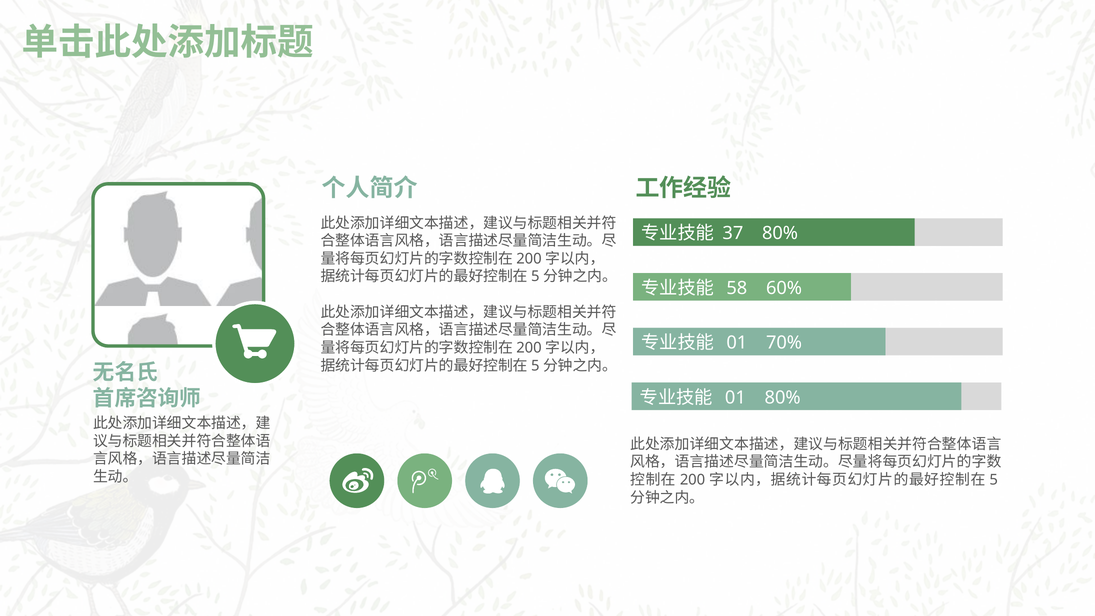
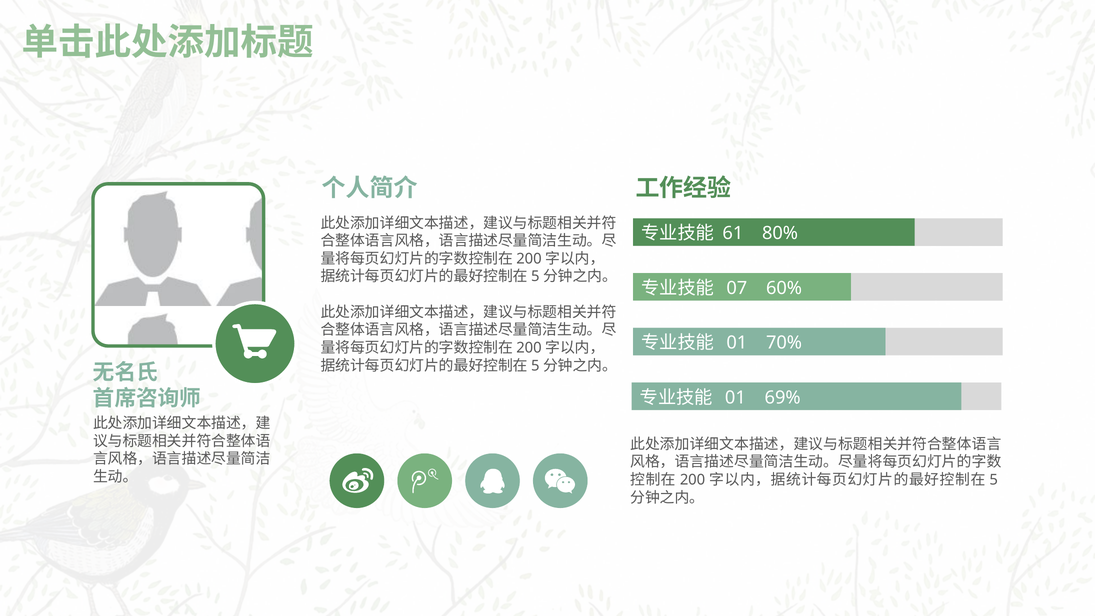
37: 37 -> 61
58: 58 -> 07
01 80%: 80% -> 69%
